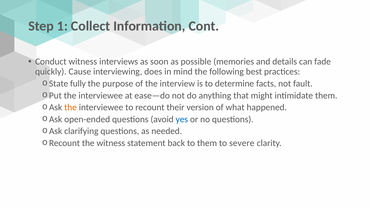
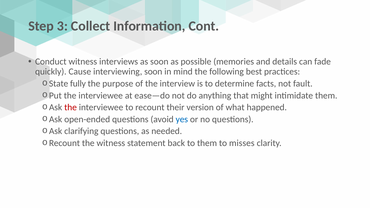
1: 1 -> 3
interviewing does: does -> soon
the at (71, 107) colour: orange -> red
severe: severe -> misses
